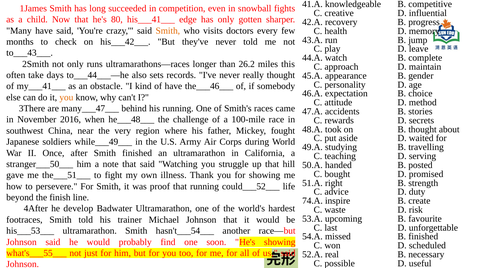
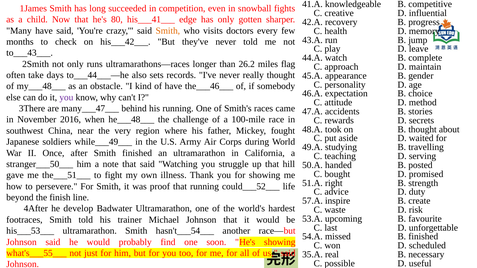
this: this -> flag
my___41___: my___41___ -> my___48___
you at (66, 97) colour: orange -> purple
74.A: 74.A -> 57.A
52.A: 52.A -> 35.A
